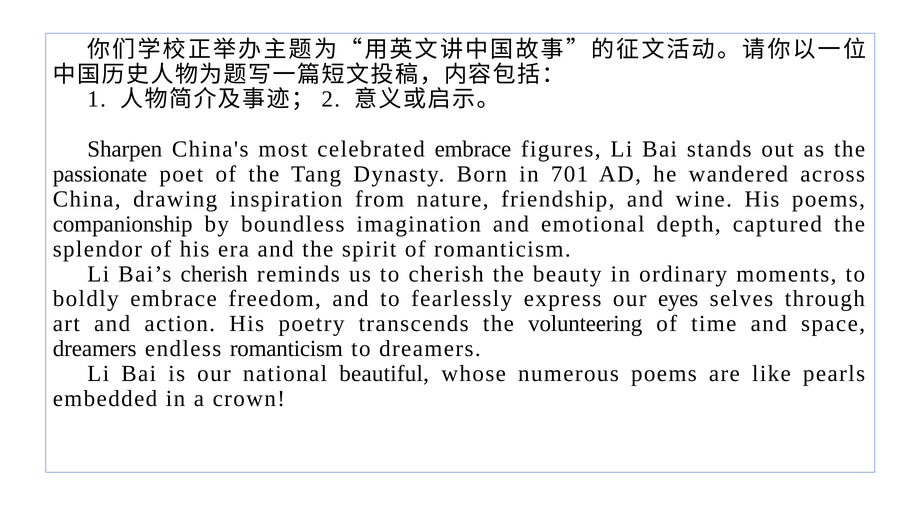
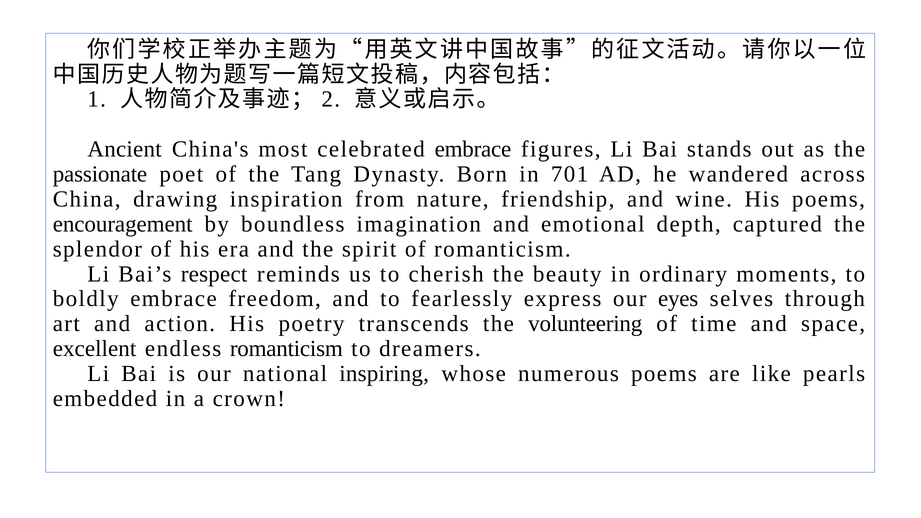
Sharpen: Sharpen -> Ancient
companionship: companionship -> encouragement
Bai’s cherish: cherish -> respect
dreamers at (95, 349): dreamers -> excellent
beautiful: beautiful -> inspiring
